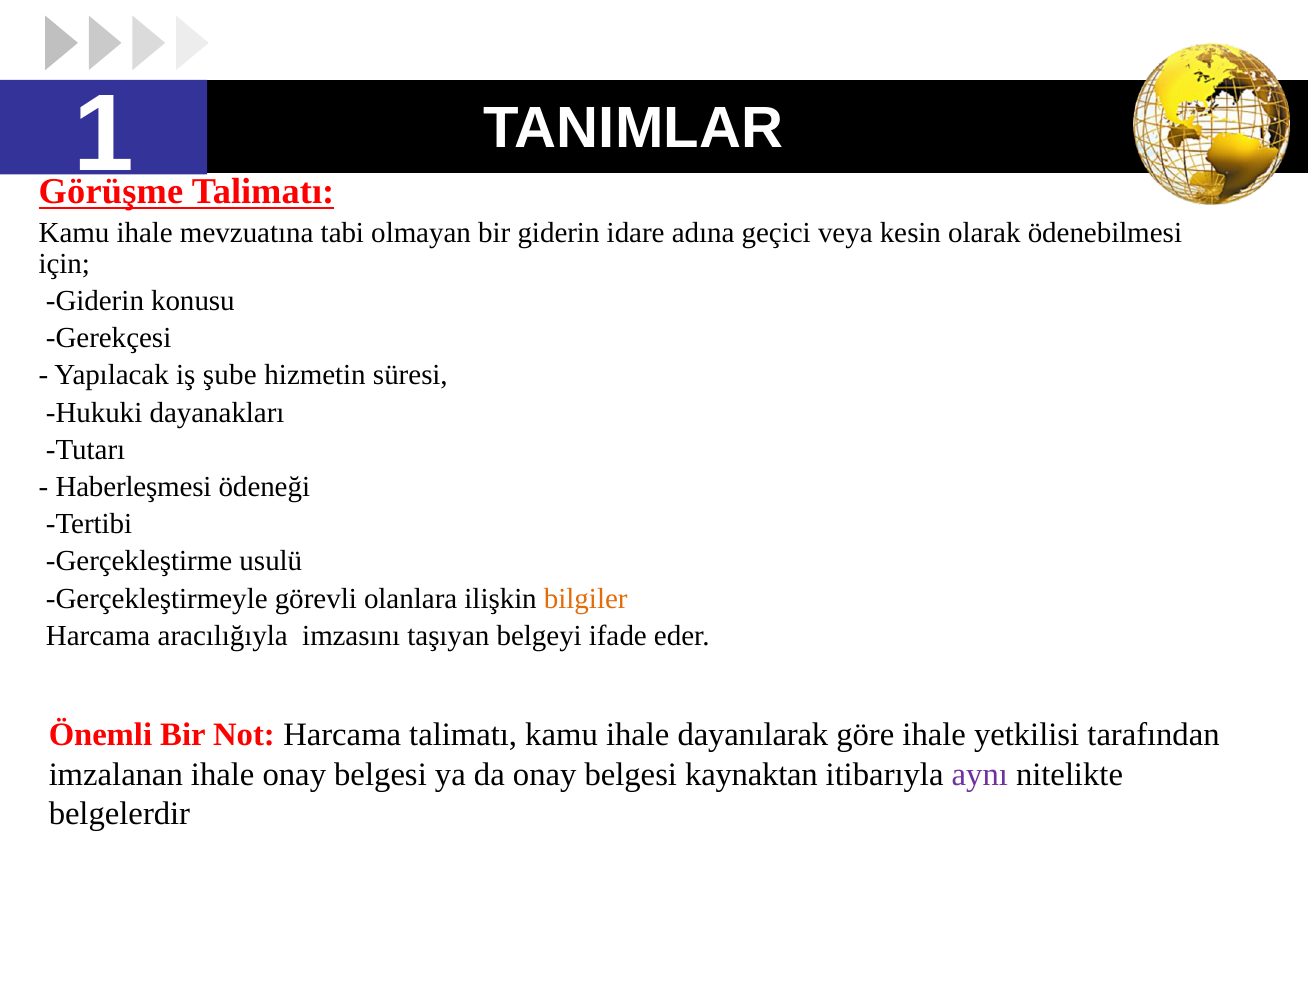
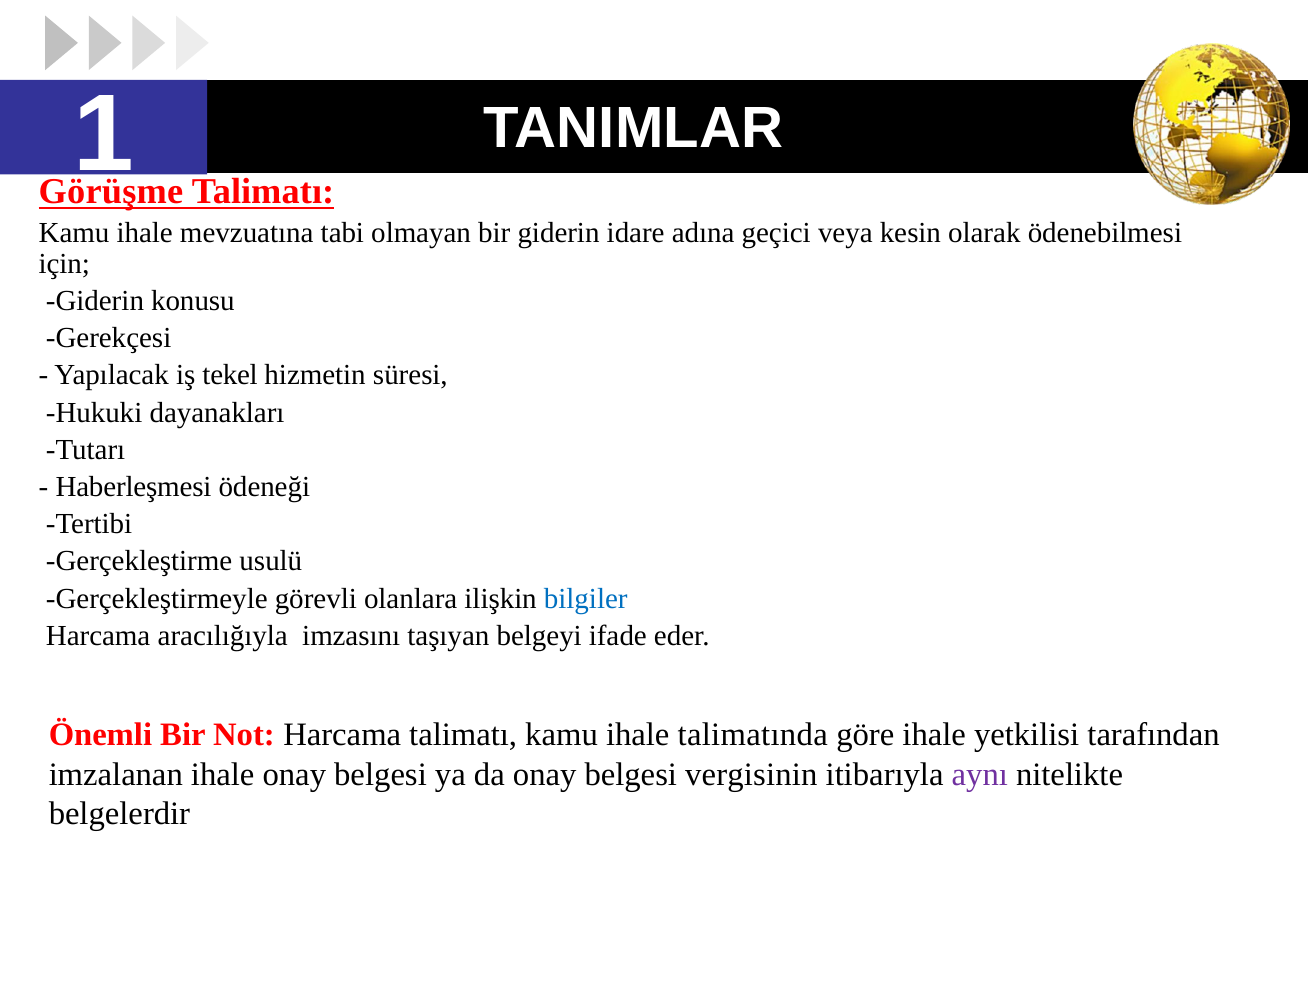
şube: şube -> tekel
bilgiler colour: orange -> blue
dayanılarak: dayanılarak -> talimatında
kaynaktan: kaynaktan -> vergisinin
